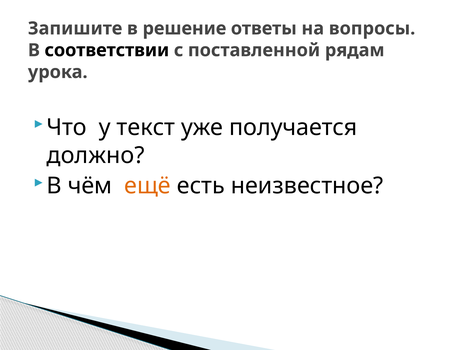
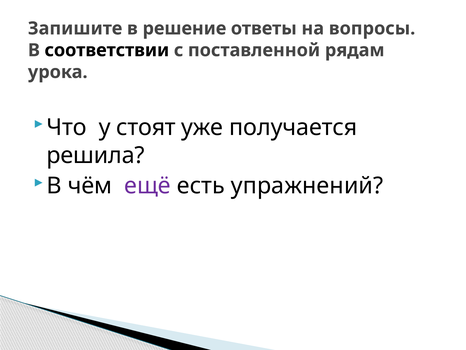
текст: текст -> стоят
должно: должно -> решила
ещё colour: orange -> purple
неизвестное: неизвестное -> упражнений
